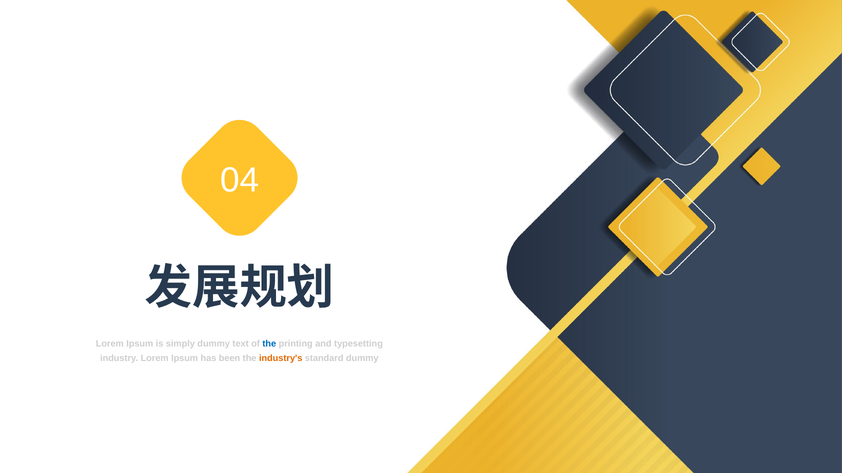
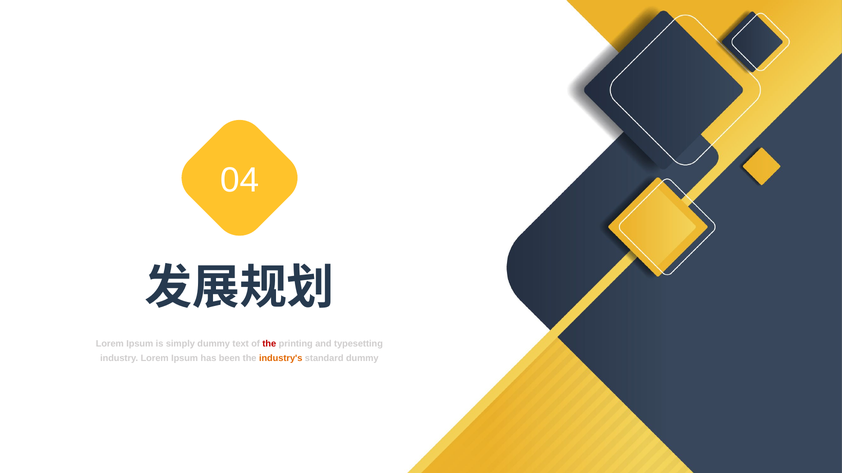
the at (269, 344) colour: blue -> red
